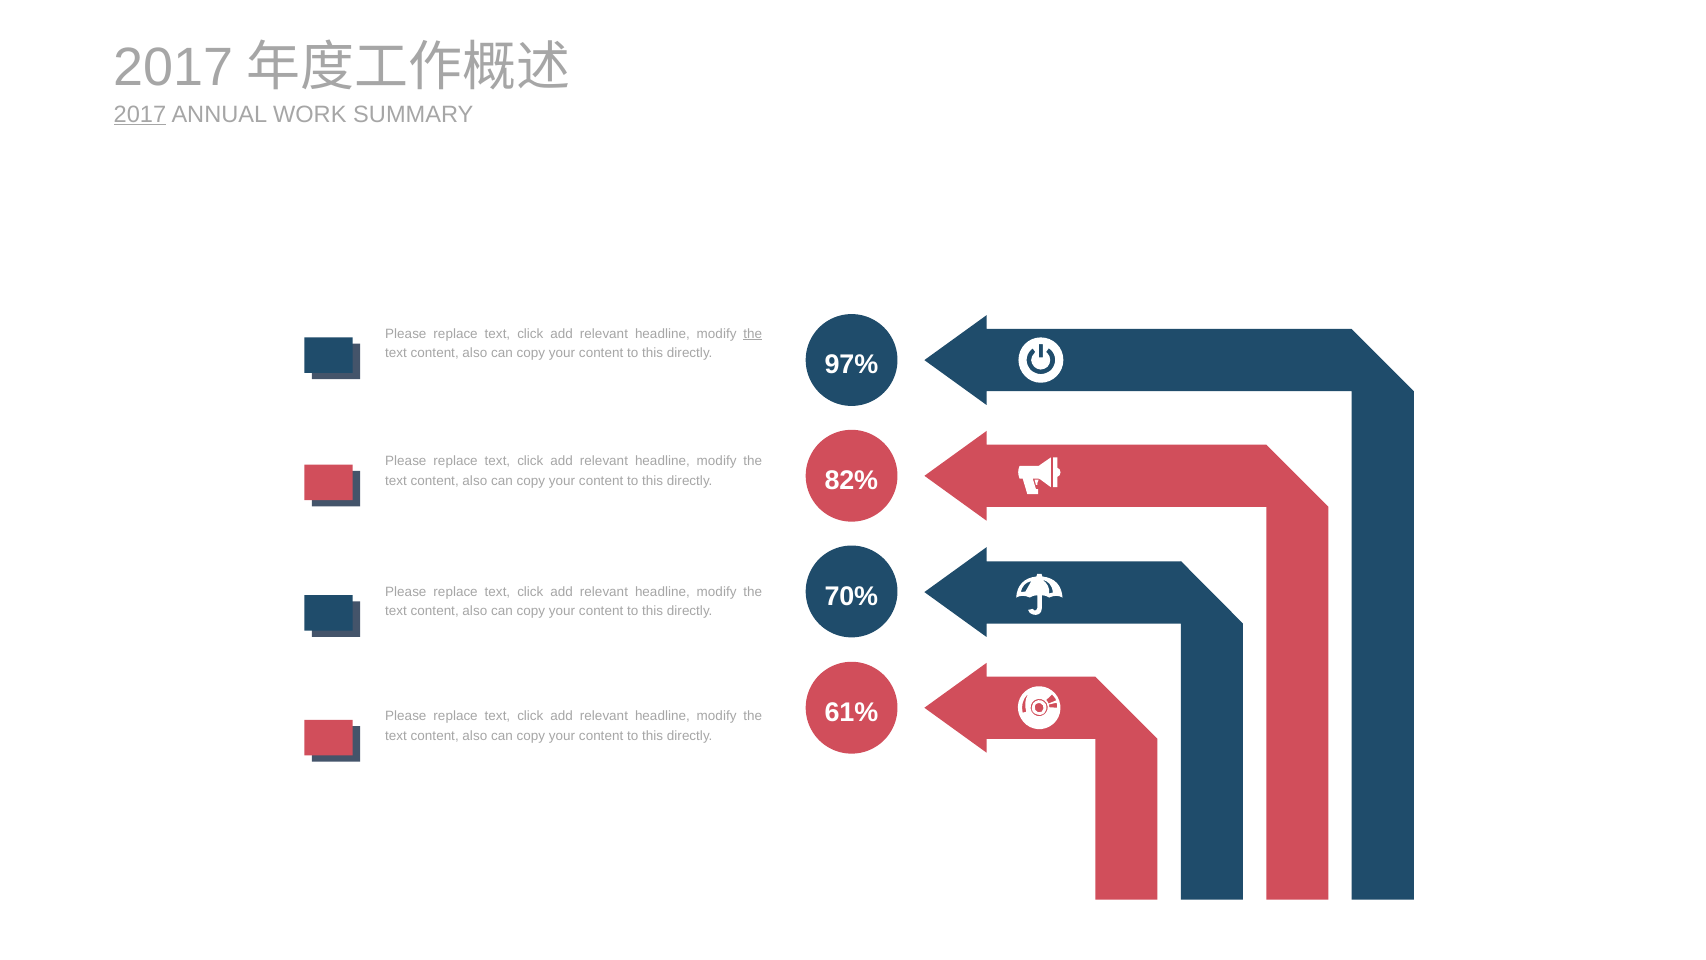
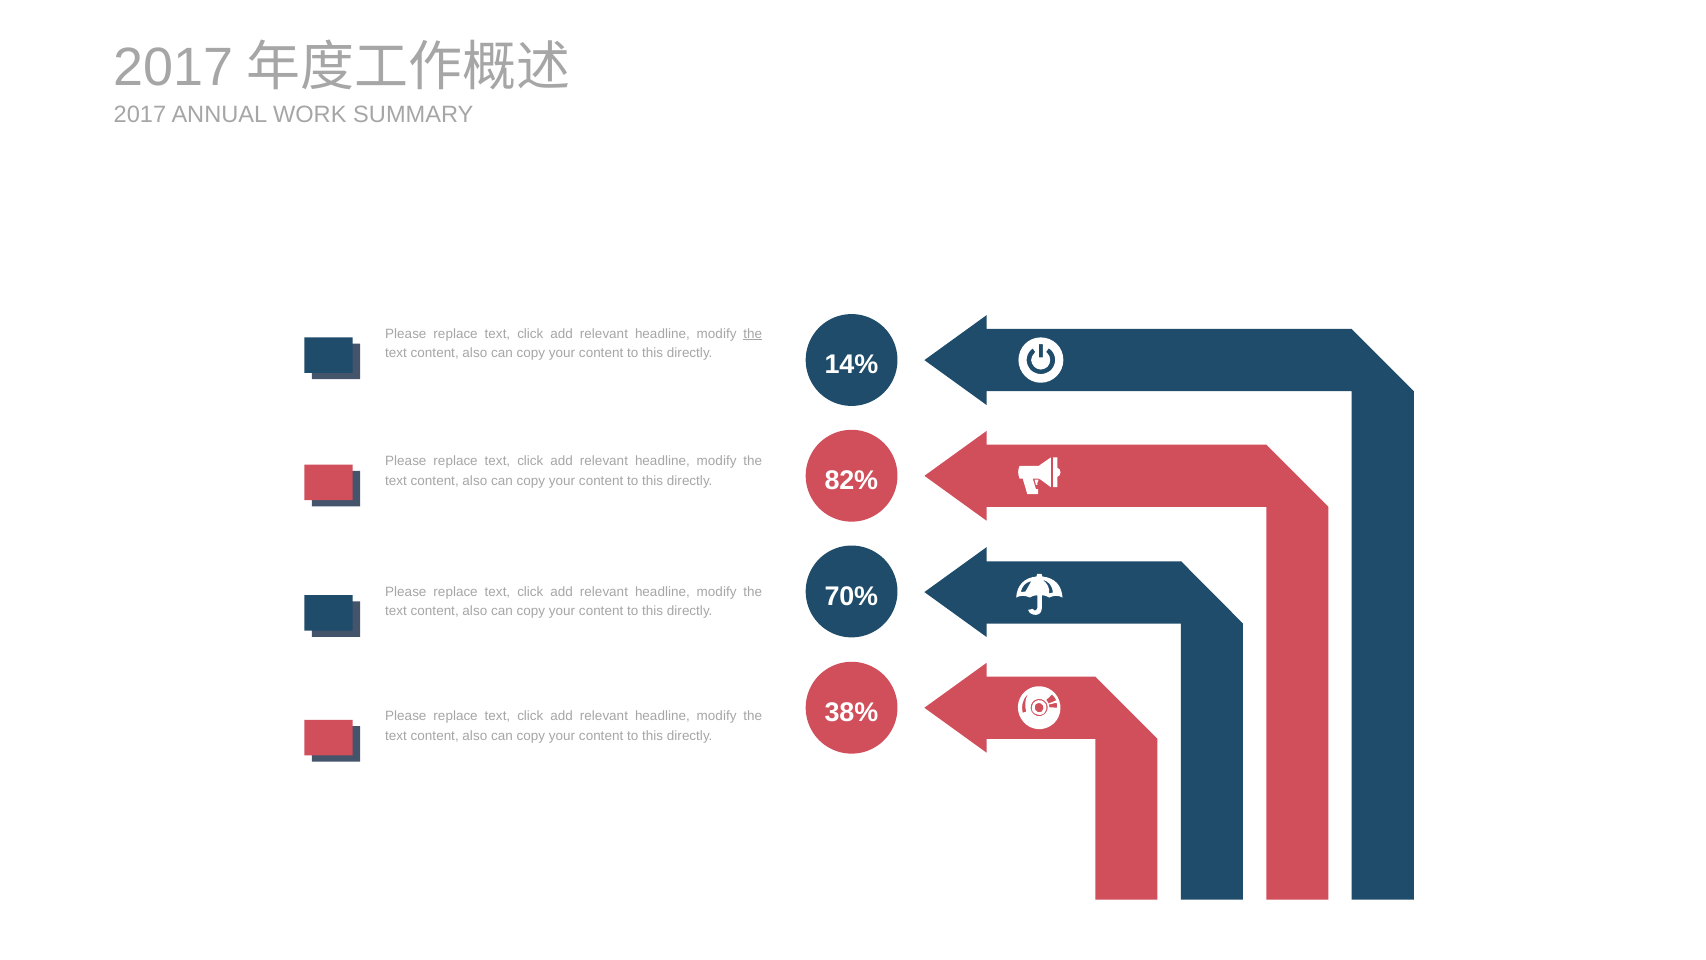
2017 at (140, 115) underline: present -> none
97%: 97% -> 14%
61%: 61% -> 38%
